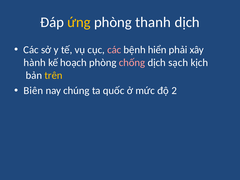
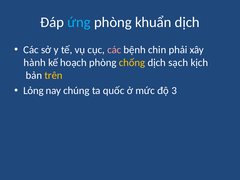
ứng colour: yellow -> light blue
thanh: thanh -> khuẩn
hiển: hiển -> chin
chống colour: pink -> yellow
Biên: Biên -> Lỏng
2: 2 -> 3
